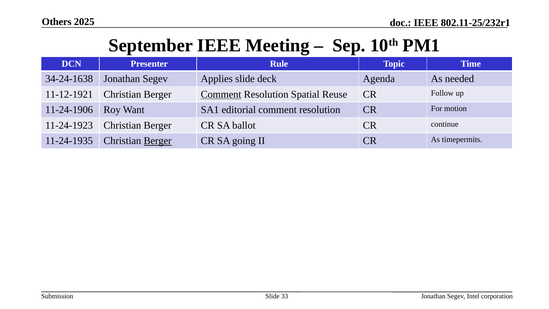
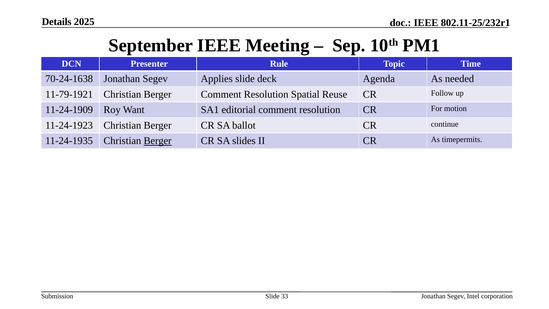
Others: Others -> Details
34-24-1638: 34-24-1638 -> 70-24-1638
11-12-1921: 11-12-1921 -> 11-79-1921
Comment at (221, 94) underline: present -> none
11-24-1906: 11-24-1906 -> 11-24-1909
going: going -> slides
